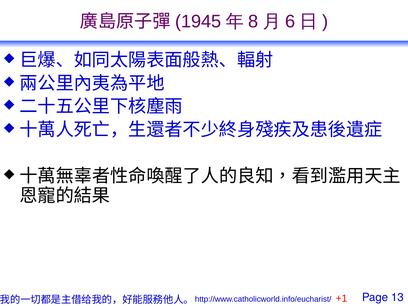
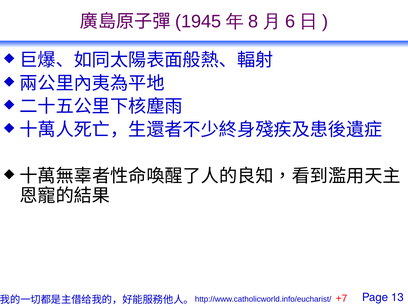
+1: +1 -> +7
